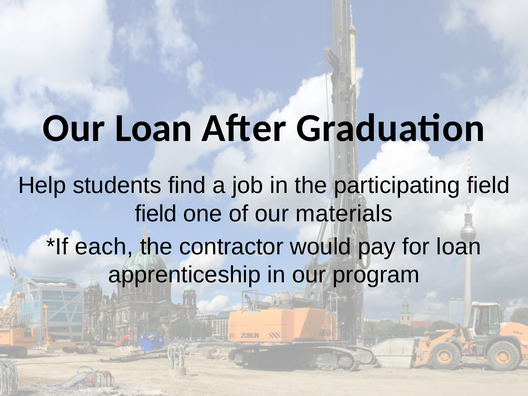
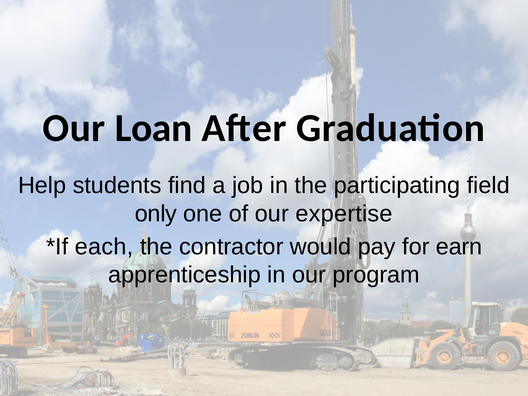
field at (156, 214): field -> only
materials: materials -> expertise
for loan: loan -> earn
